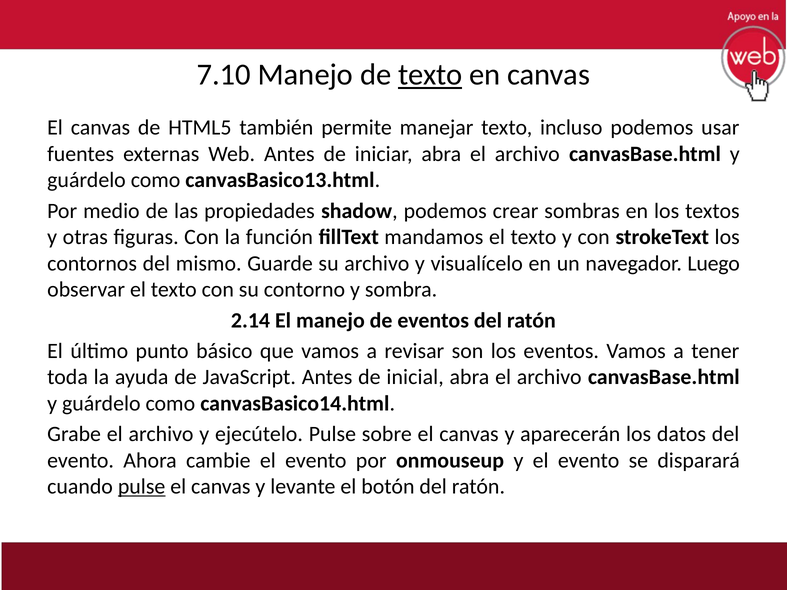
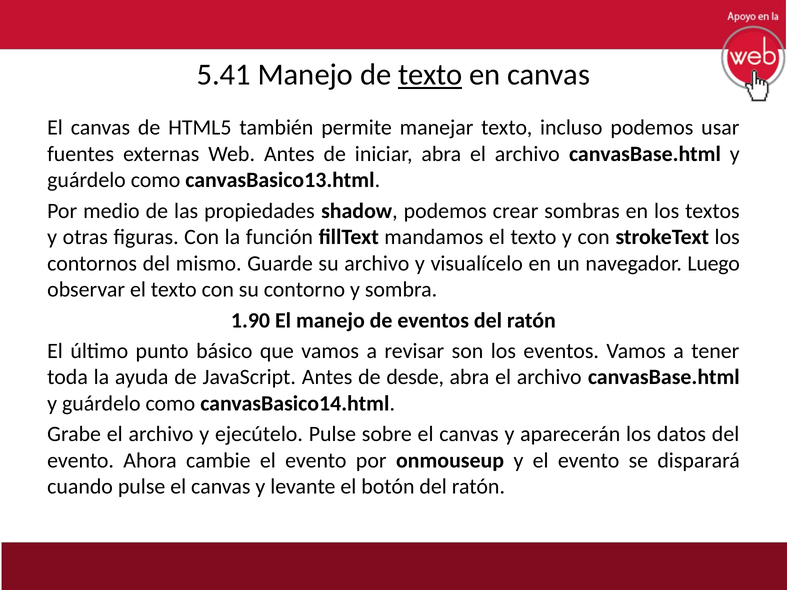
7.10: 7.10 -> 5.41
2.14: 2.14 -> 1.90
inicial: inicial -> desde
pulse at (142, 487) underline: present -> none
